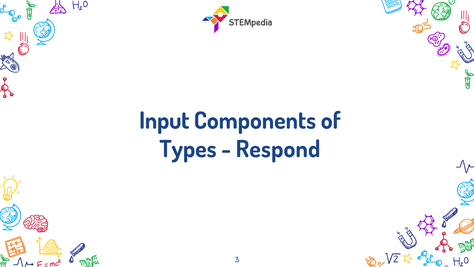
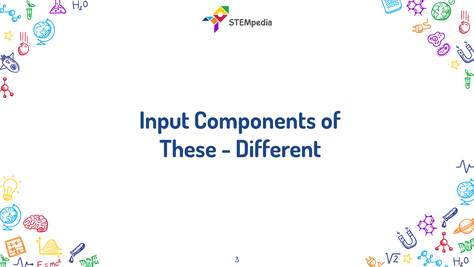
Types: Types -> These
Respond: Respond -> Different
